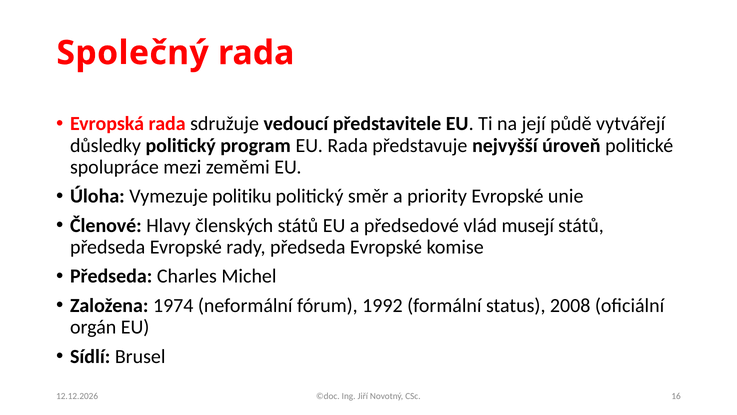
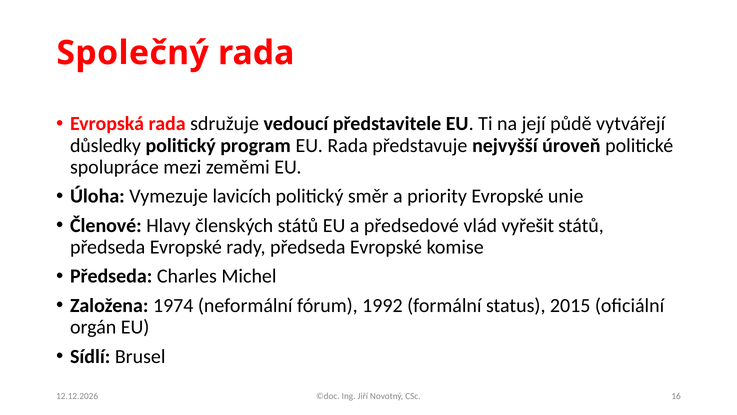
politiku: politiku -> lavicích
musejí: musejí -> vyřešit
2008: 2008 -> 2015
